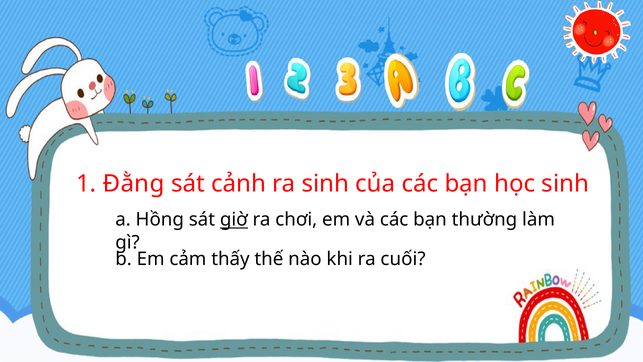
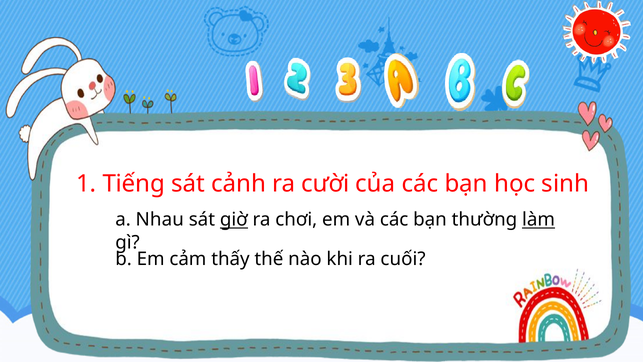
Đằng: Đằng -> Tiếng
ra sinh: sinh -> cười
Hồng: Hồng -> Nhau
làm underline: none -> present
